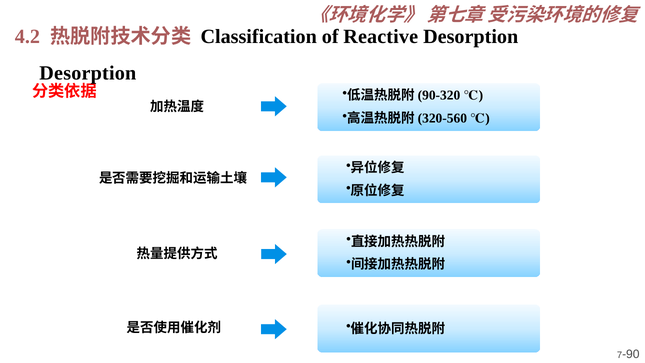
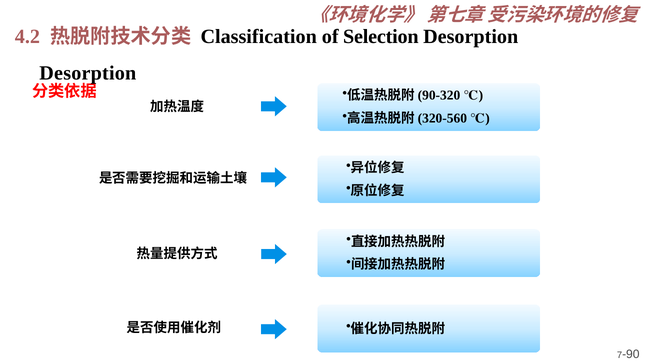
Reactive: Reactive -> Selection
